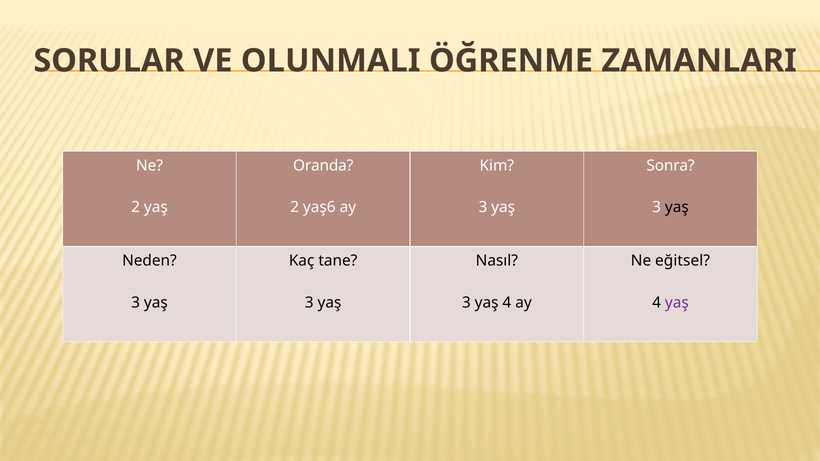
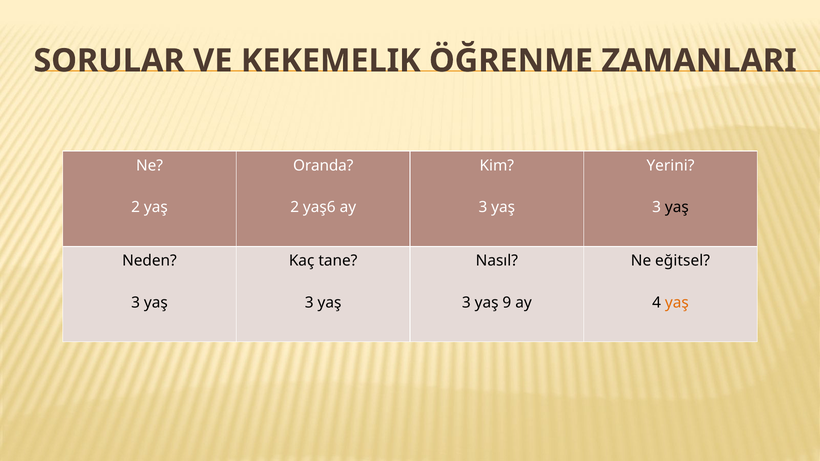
OLUNMALI: OLUNMALI -> KEKEMELIK
Sonra: Sonra -> Yerini
yaş 4: 4 -> 9
yaş at (677, 303) colour: purple -> orange
